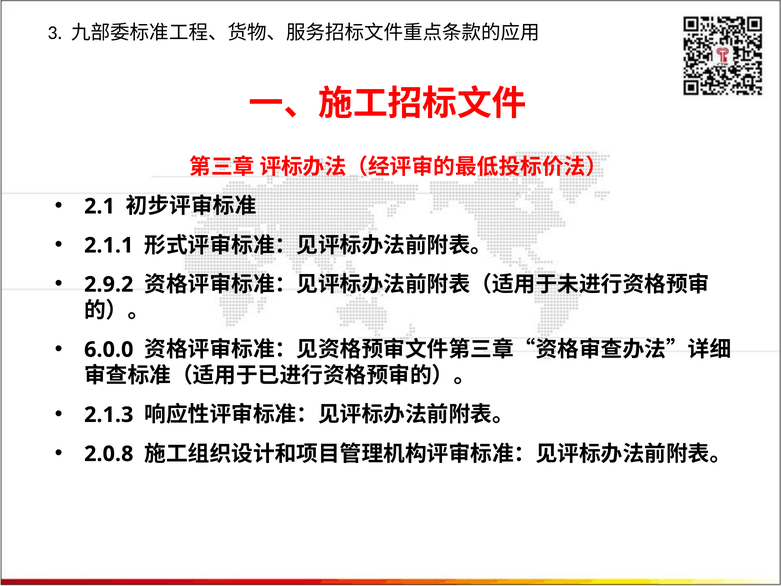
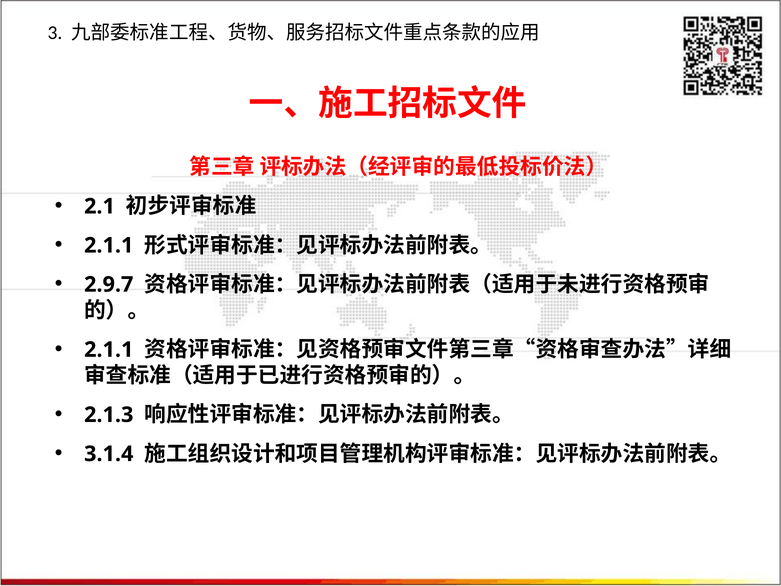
2.9.2: 2.9.2 -> 2.9.7
6.0.0 at (109, 350): 6.0.0 -> 2.1.1
2.0.8: 2.0.8 -> 3.1.4
